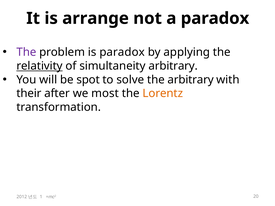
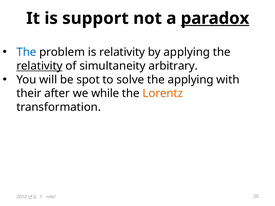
arrange: arrange -> support
paradox at (215, 18) underline: none -> present
The at (26, 52) colour: purple -> blue
is paradox: paradox -> relativity
the arbitrary: arbitrary -> applying
most: most -> while
